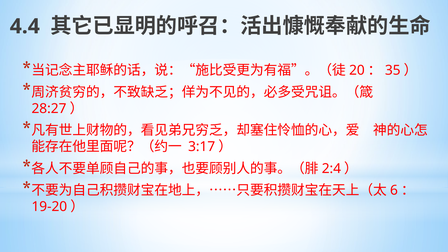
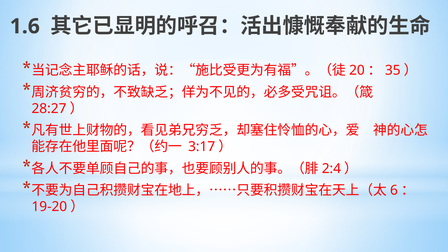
4.4: 4.4 -> 1.6
